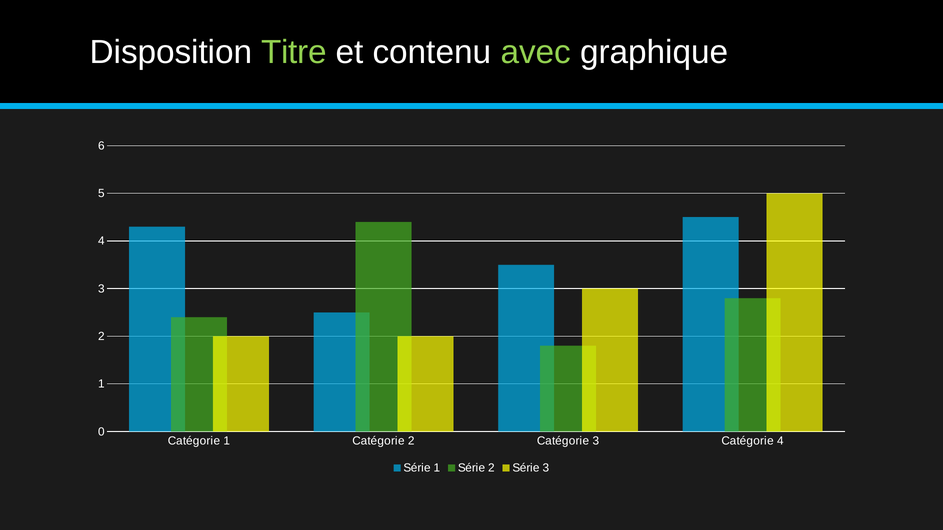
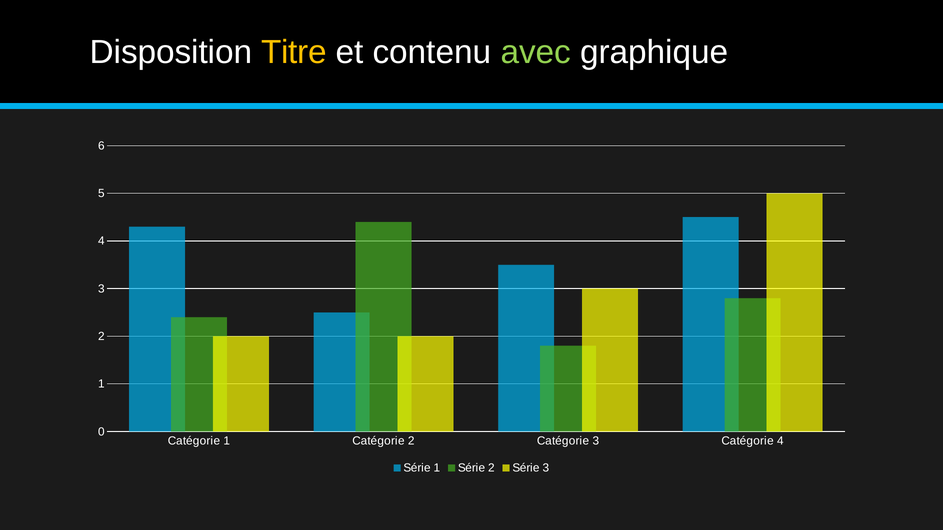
Titre colour: light green -> yellow
